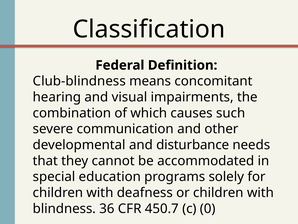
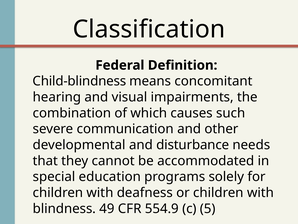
Club-blindness: Club-blindness -> Child-blindness
36: 36 -> 49
450.7: 450.7 -> 554.9
0: 0 -> 5
